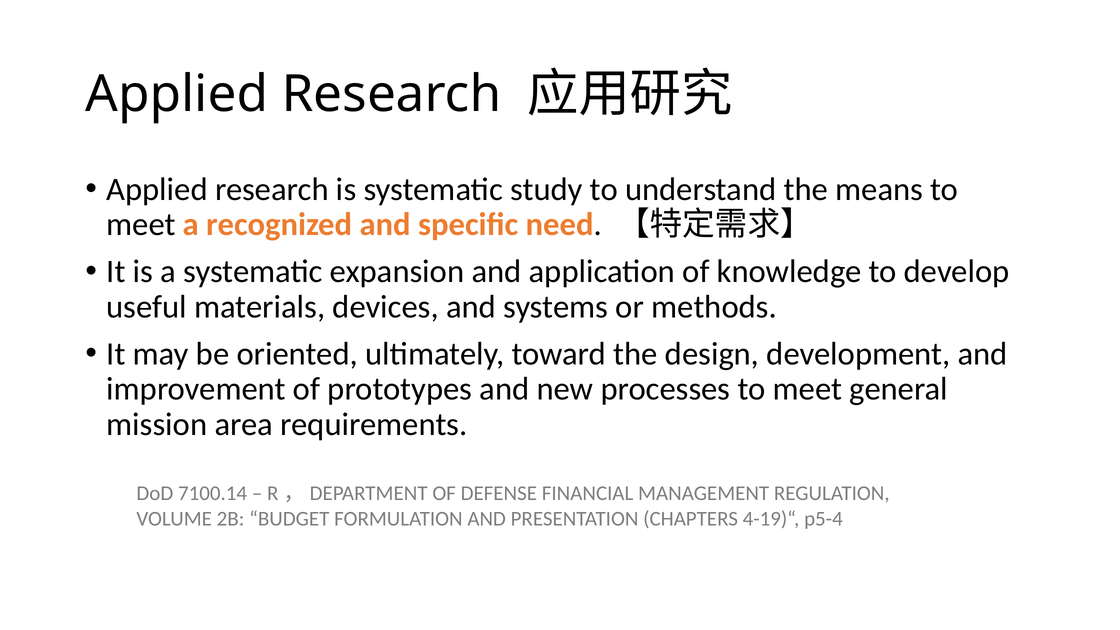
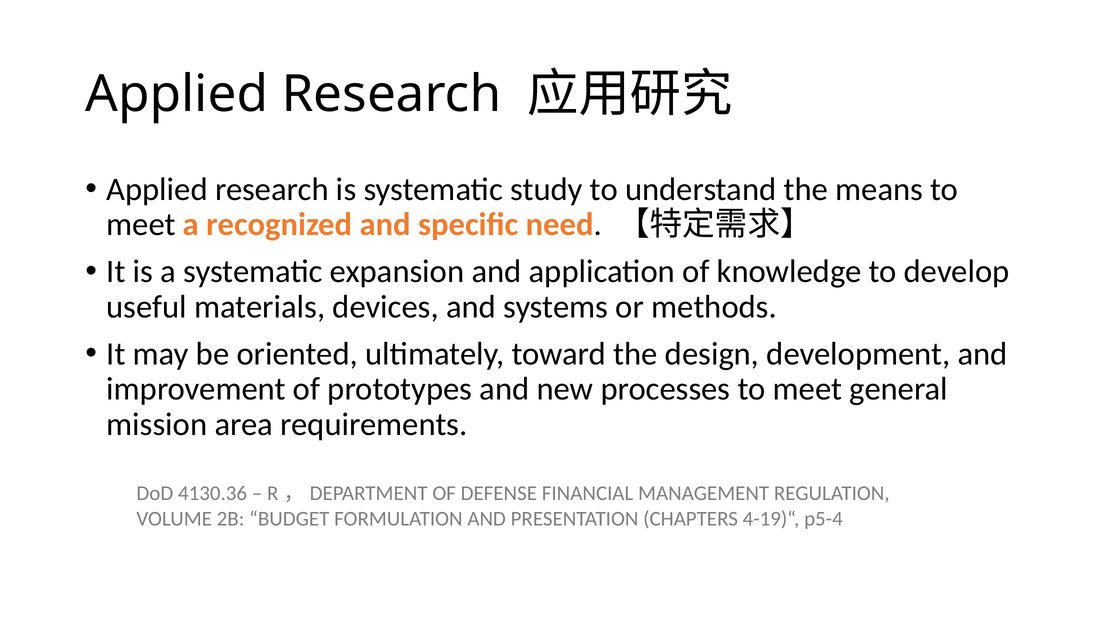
7100.14: 7100.14 -> 4130.36
